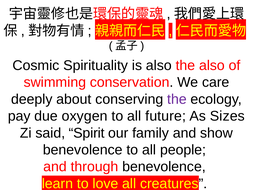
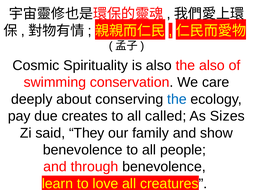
the at (177, 99) colour: purple -> blue
oxygen: oxygen -> creates
future: future -> called
Spirit: Spirit -> They
